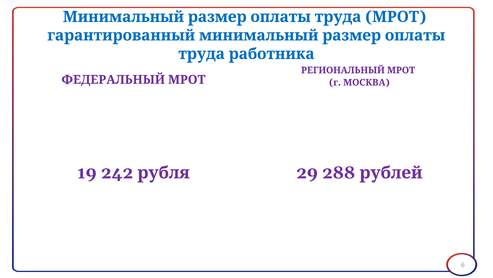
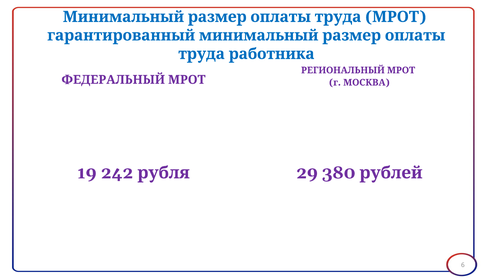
288: 288 -> 380
